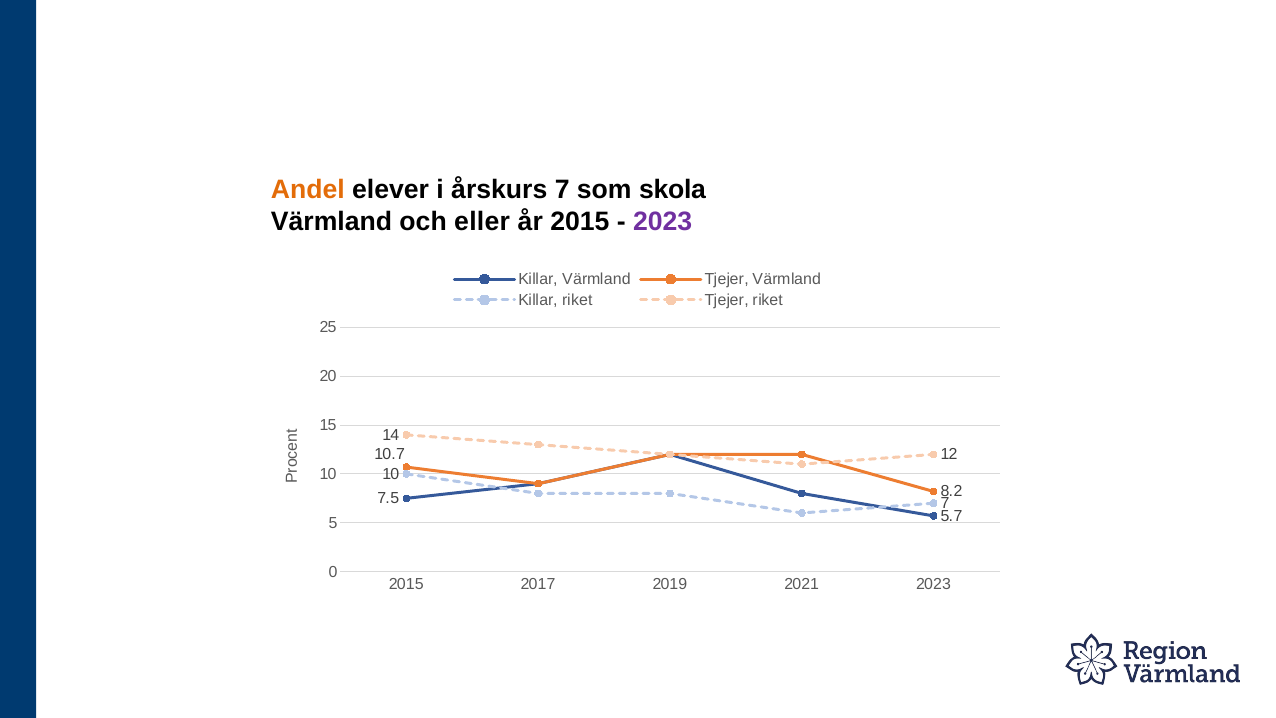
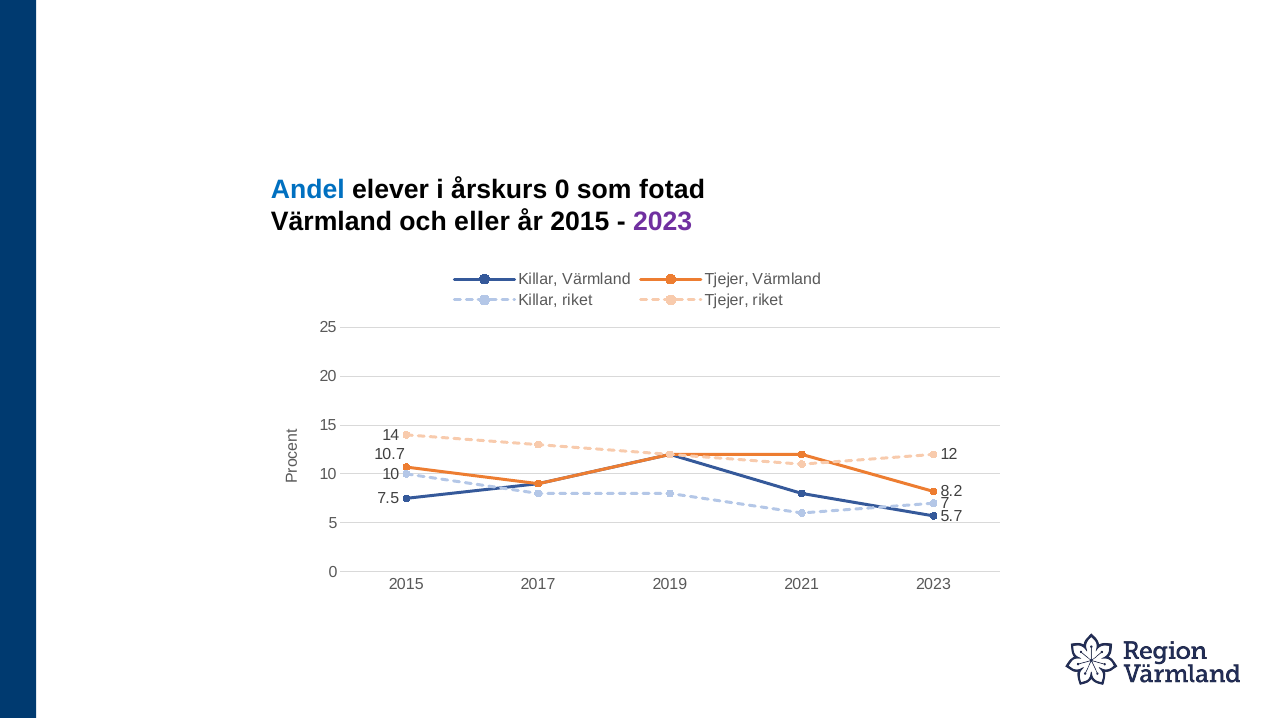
Andel colour: orange -> blue
årskurs 7: 7 -> 0
skola: skola -> fotad
